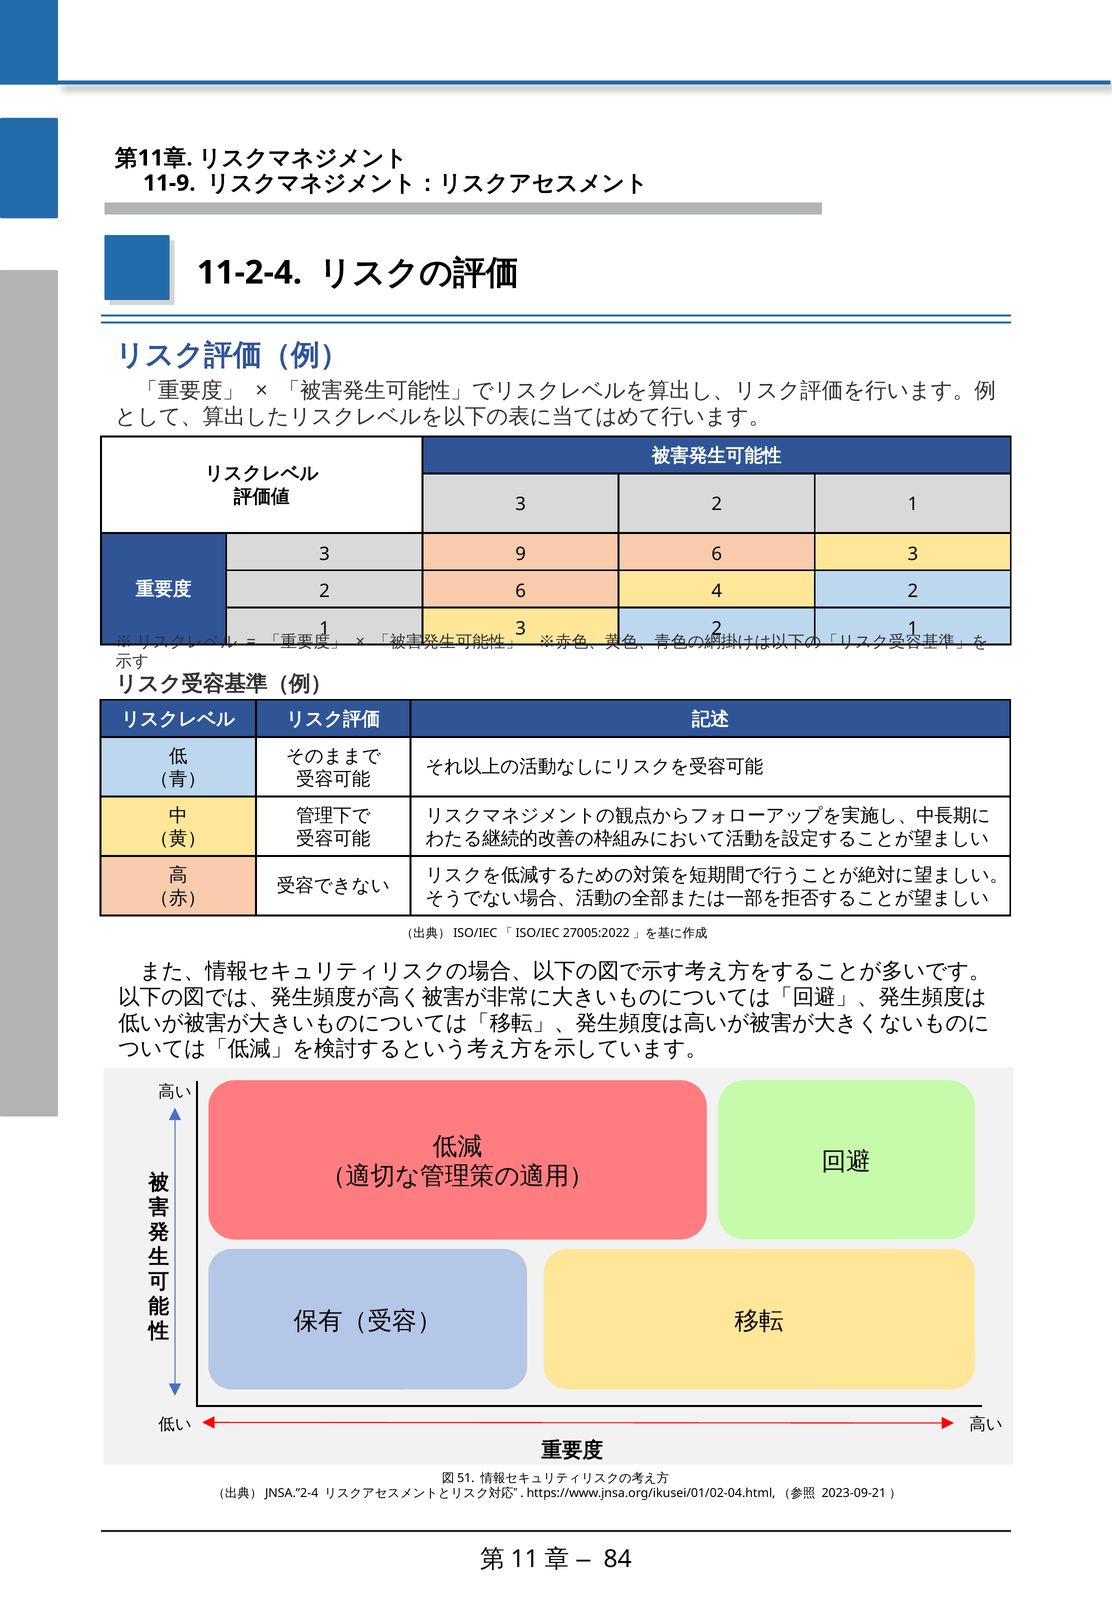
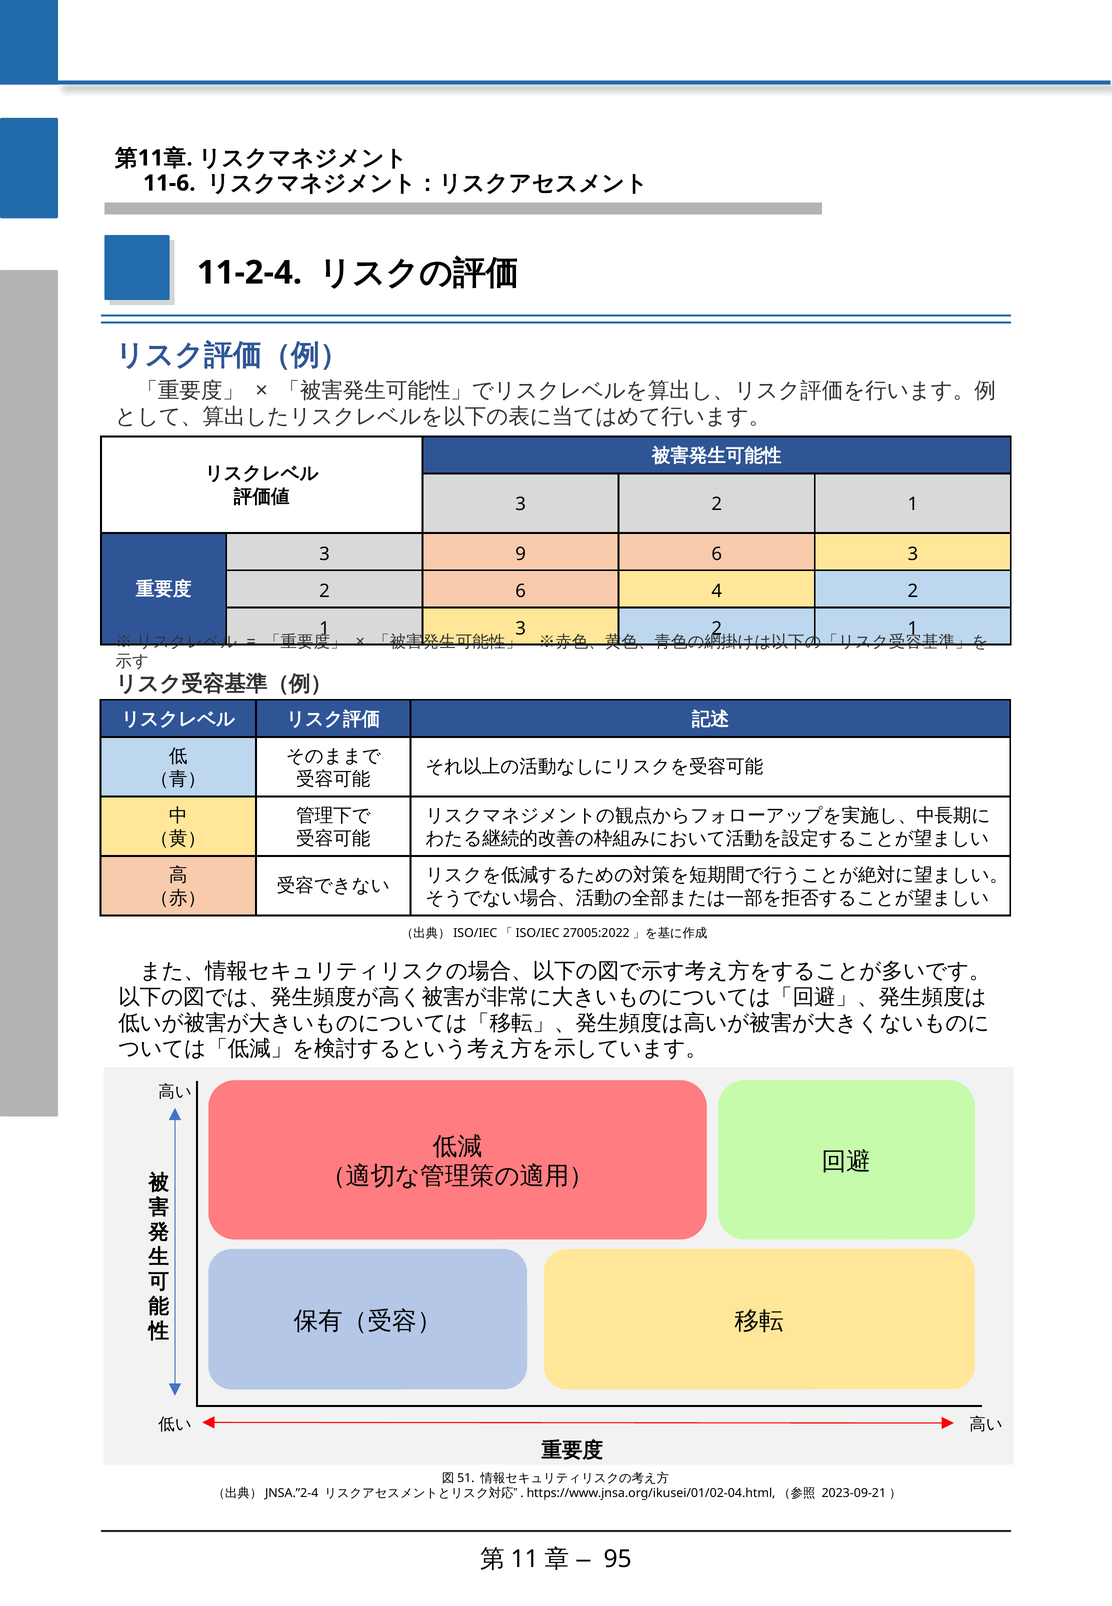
11-9: 11-9 -> 11-6
84: 84 -> 95
